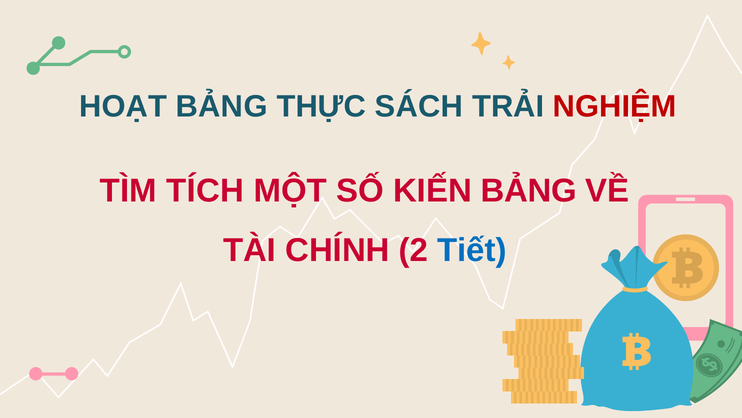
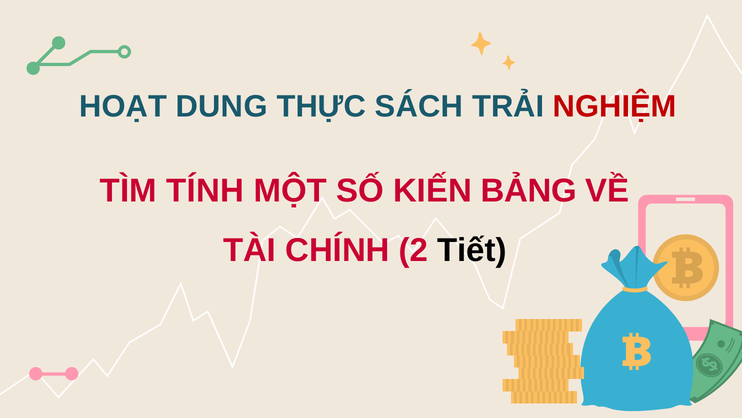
HOẠT BẢNG: BẢNG -> DUNG
TÍCH: TÍCH -> TÍNH
Tiết colour: blue -> black
